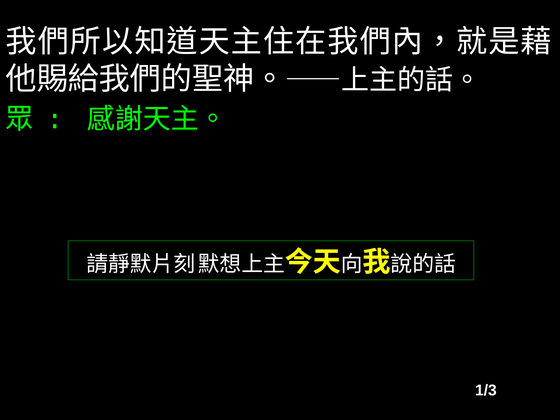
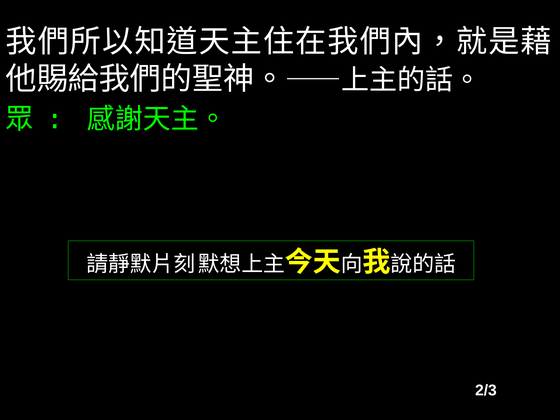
1/3: 1/3 -> 2/3
